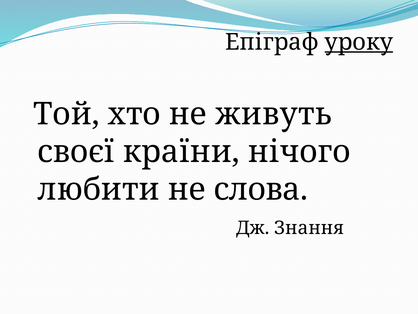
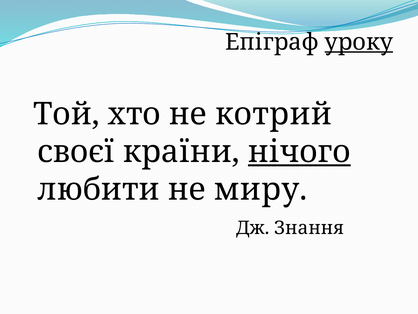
живуть: живуть -> котрий
нічого underline: none -> present
слова: слова -> миру
